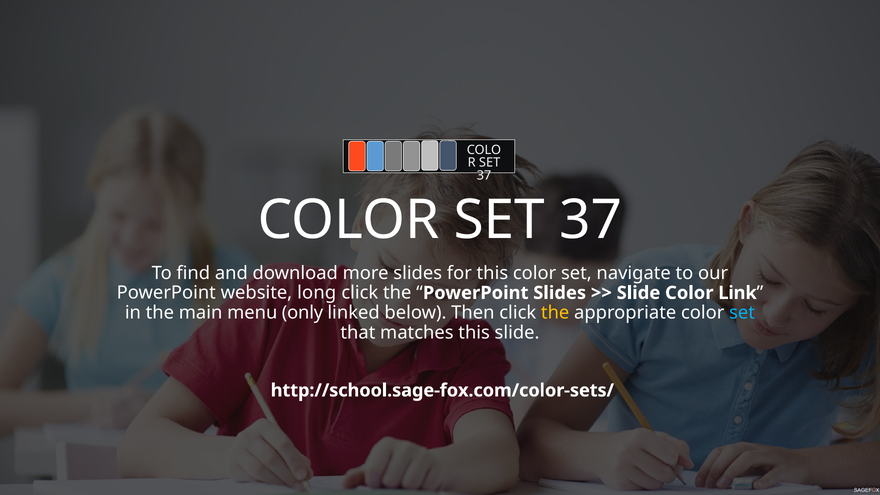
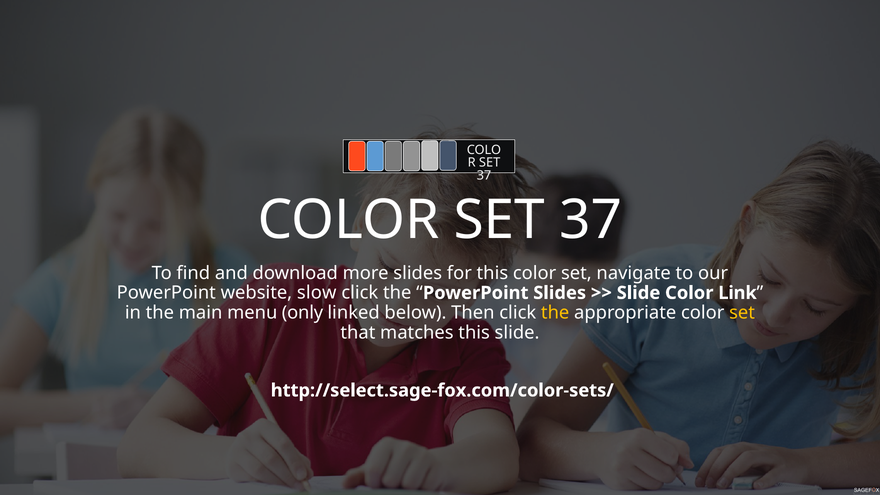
long: long -> slow
set at (742, 313) colour: light blue -> yellow
http://school.sage-fox.com/color-sets/: http://school.sage-fox.com/color-sets/ -> http://select.sage-fox.com/color-sets/
